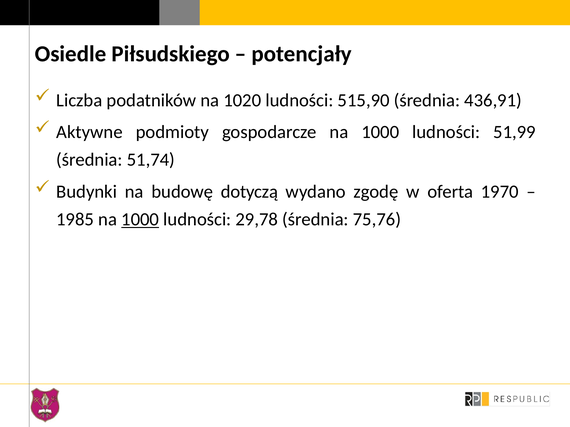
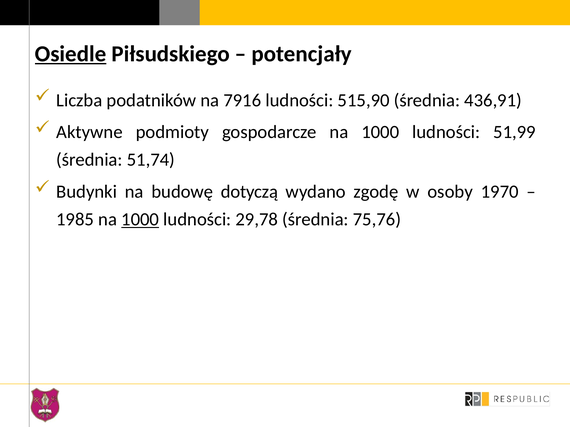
Osiedle underline: none -> present
1020: 1020 -> 7916
oferta: oferta -> osoby
